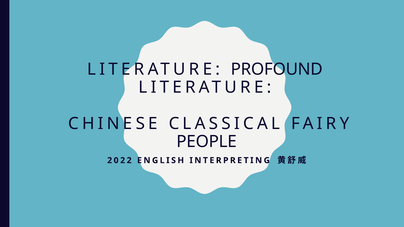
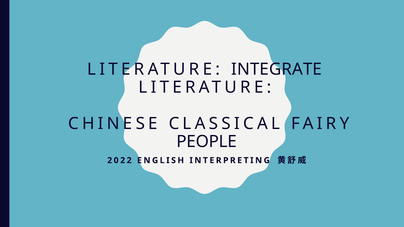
PROFOUND: PROFOUND -> INTEGRATE
